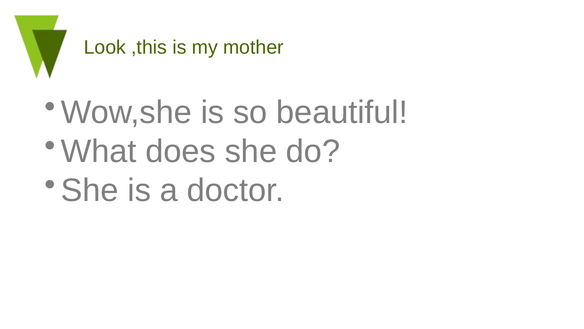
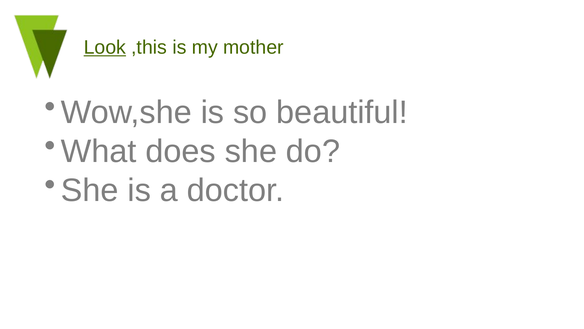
Look underline: none -> present
